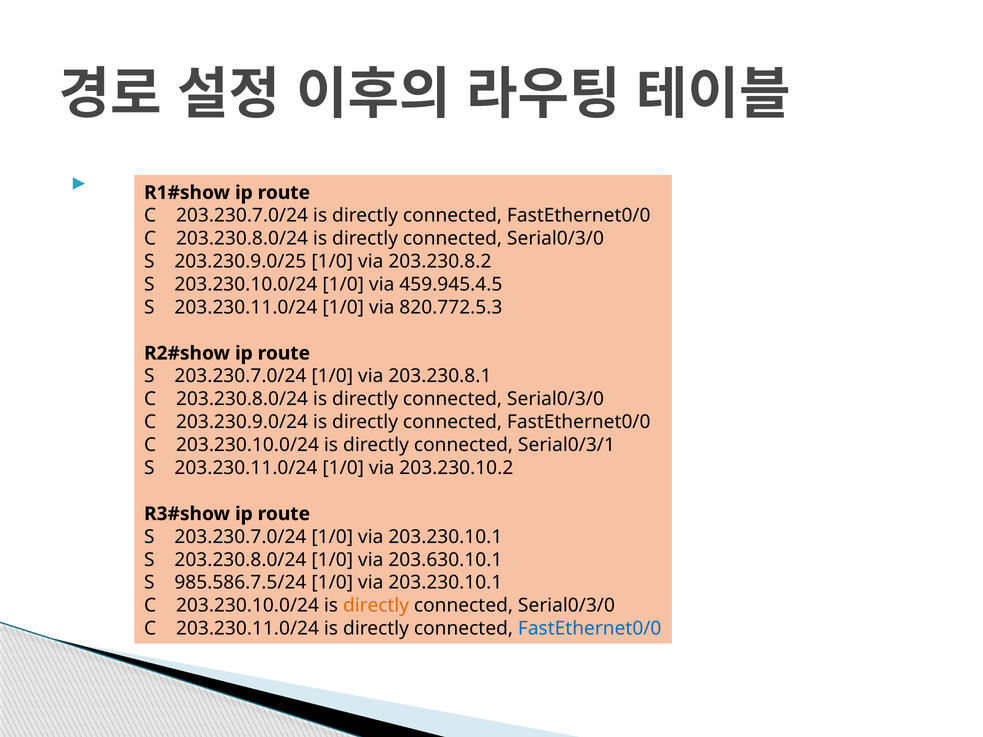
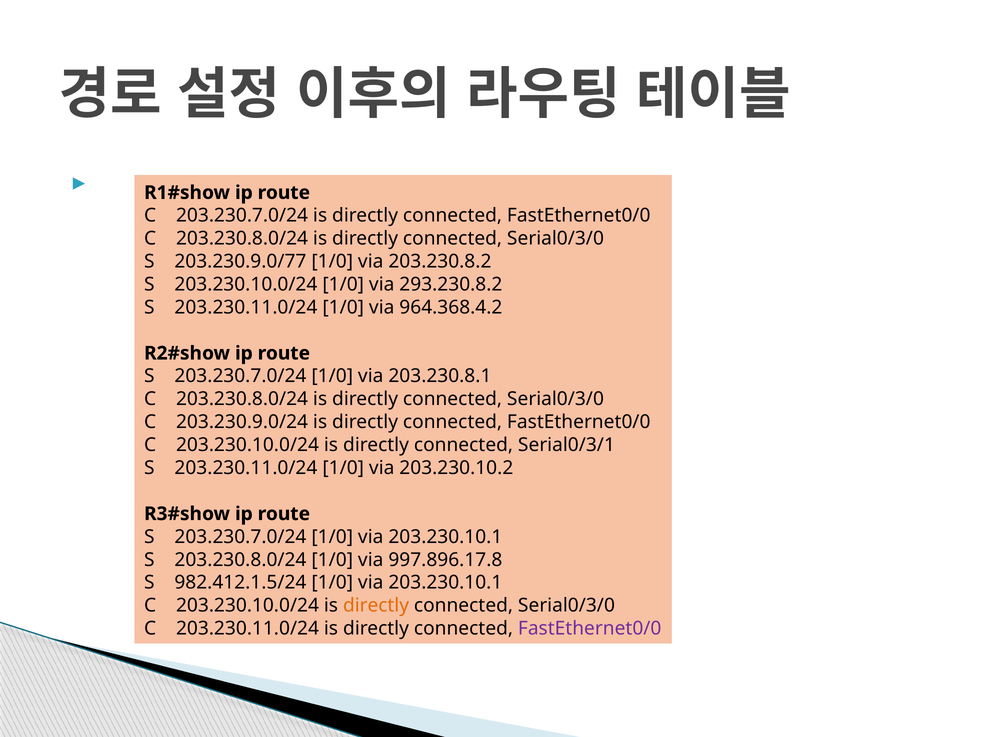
203.230.9.0/25: 203.230.9.0/25 -> 203.230.9.0/77
459.945.4.5: 459.945.4.5 -> 293.230.8.2
820.772.5.3: 820.772.5.3 -> 964.368.4.2
203.630.10.1: 203.630.10.1 -> 997.896.17.8
985.586.7.5/24: 985.586.7.5/24 -> 982.412.1.5/24
FastEthernet0/0 at (590, 629) colour: blue -> purple
